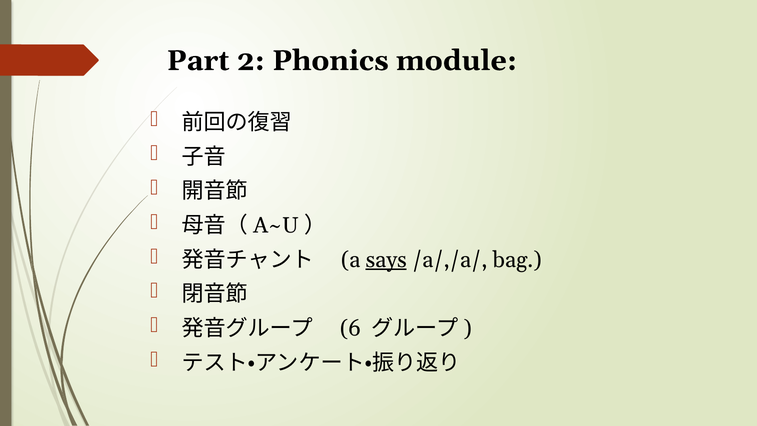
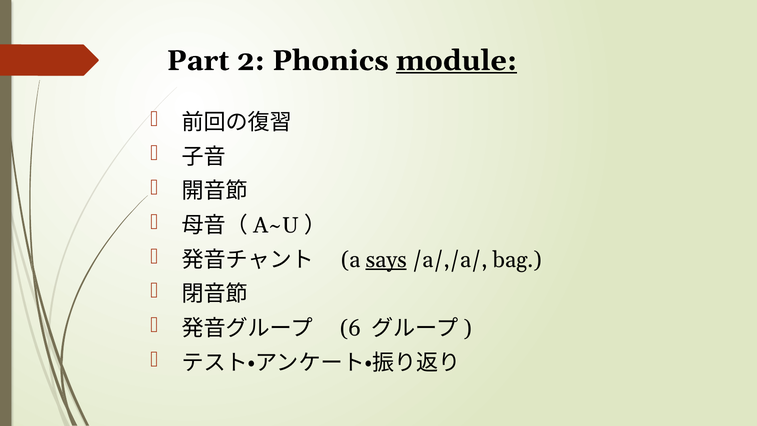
module underline: none -> present
